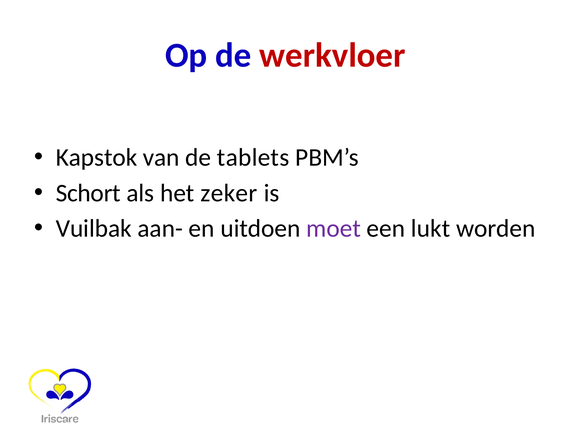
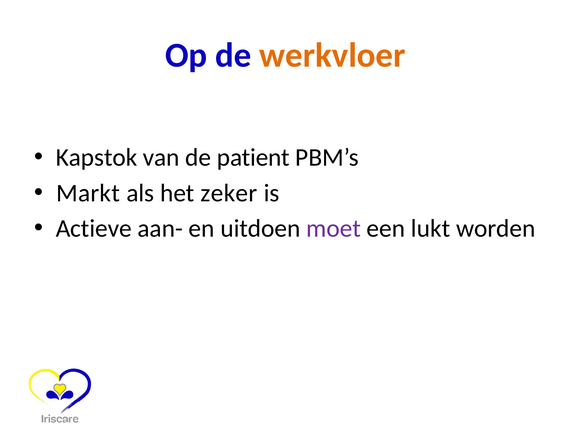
werkvloer colour: red -> orange
tablets: tablets -> patient
Schort: Schort -> Markt
Vuilbak: Vuilbak -> Actieve
